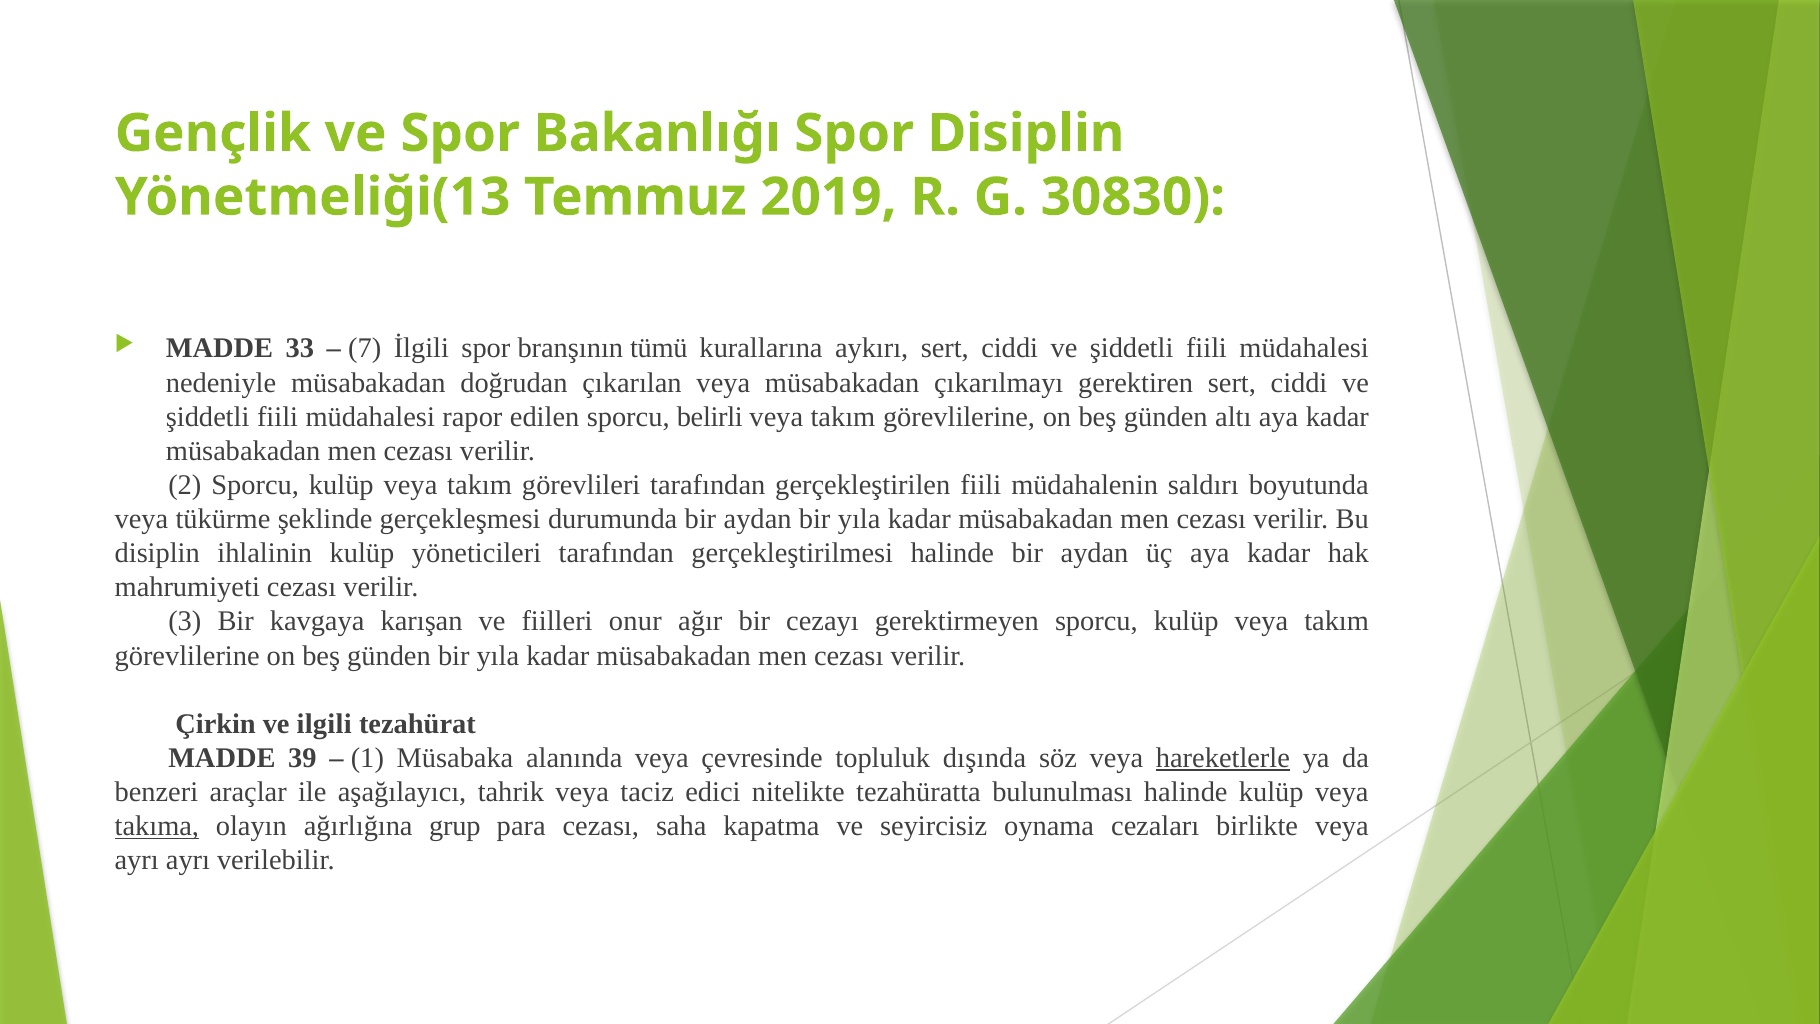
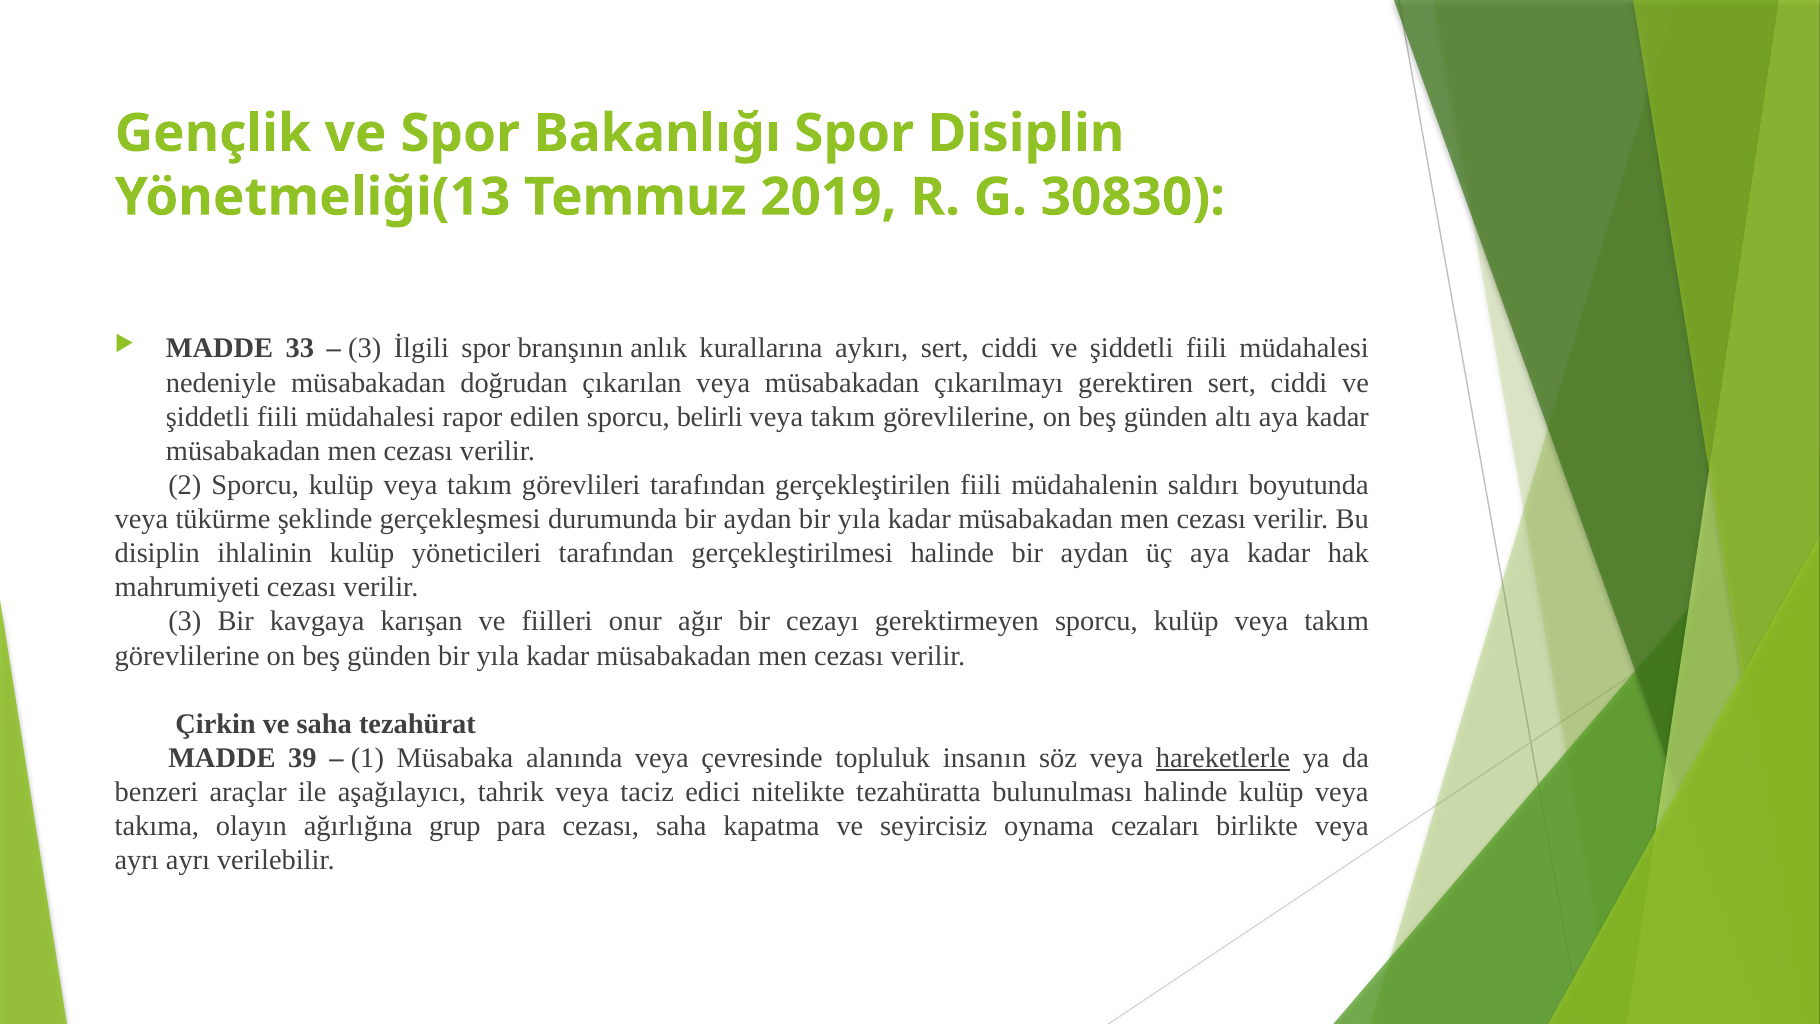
7 at (365, 348): 7 -> 3
tümü: tümü -> anlık
ve ilgili: ilgili -> saha
dışında: dışında -> insanın
takıma underline: present -> none
